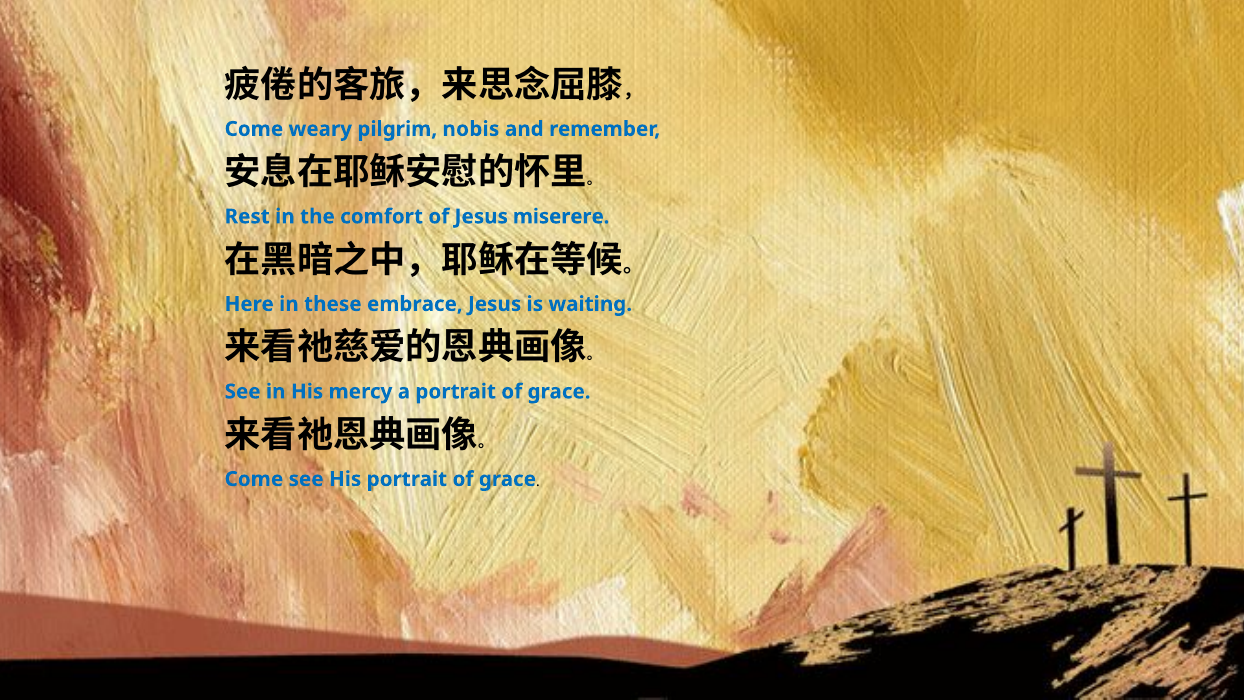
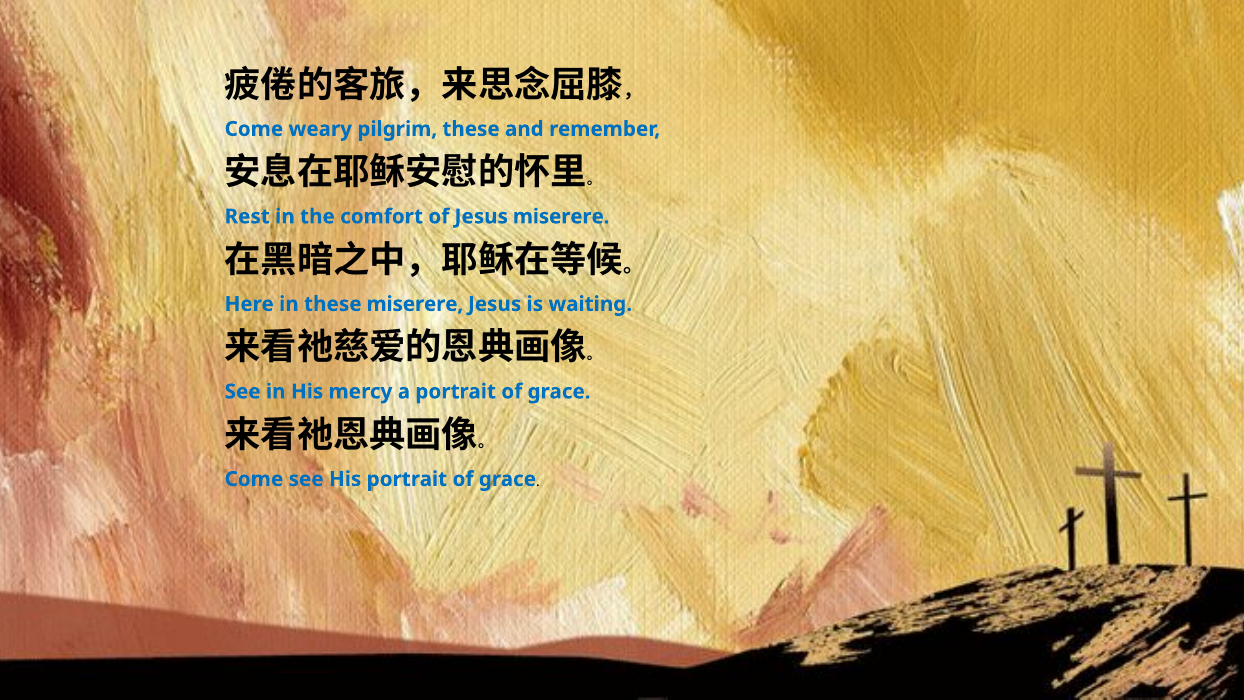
pilgrim nobis: nobis -> these
these embrace: embrace -> miserere
